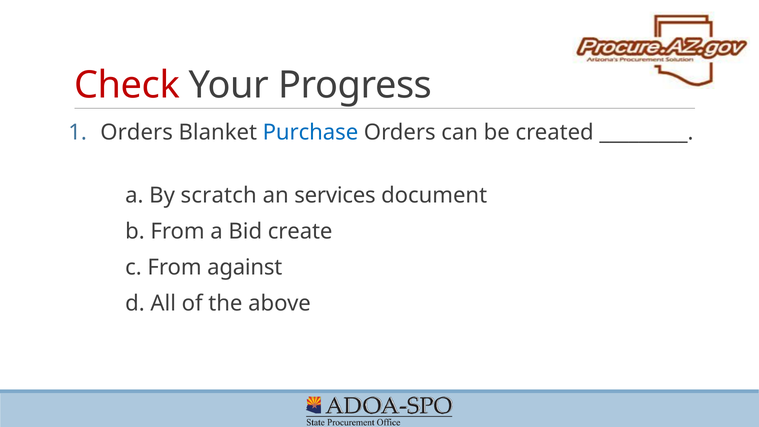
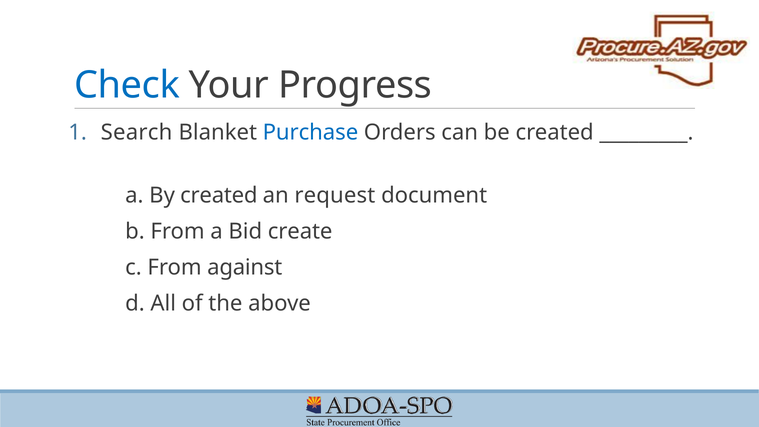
Check colour: red -> blue
Orders at (137, 133): Orders -> Search
By scratch: scratch -> created
services: services -> request
